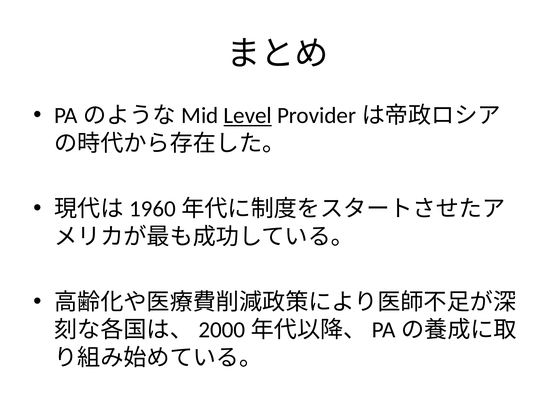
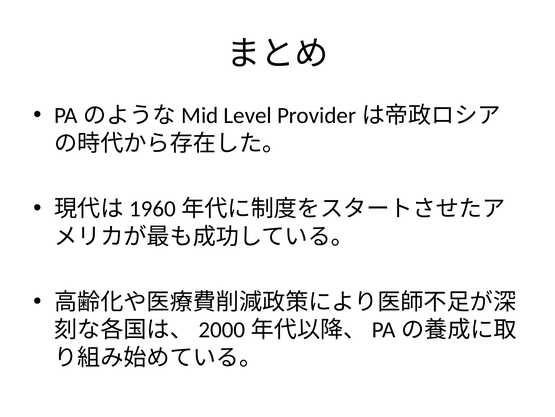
Level underline: present -> none
